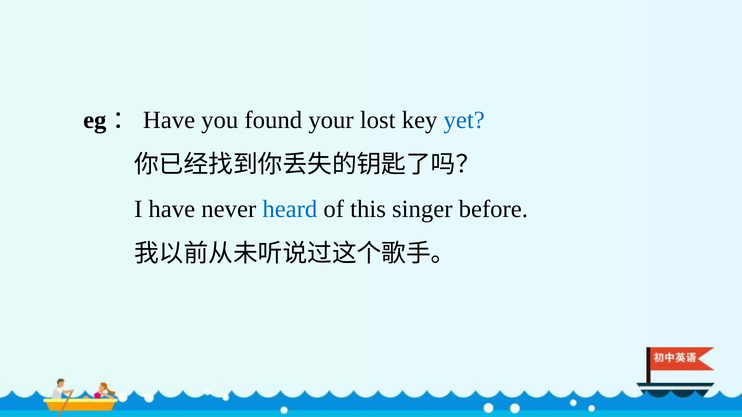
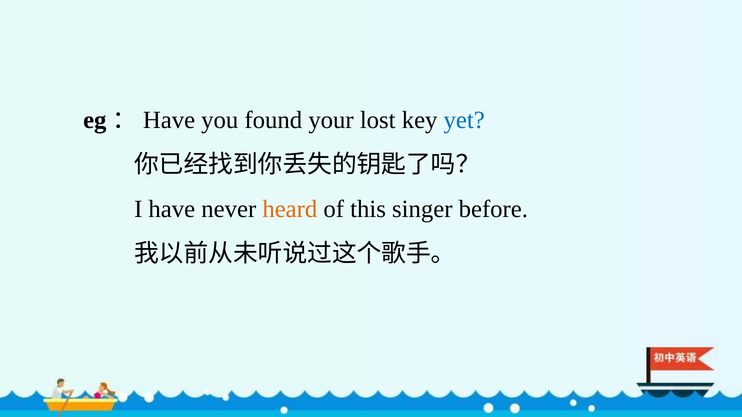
heard colour: blue -> orange
